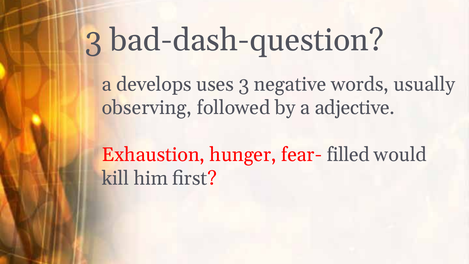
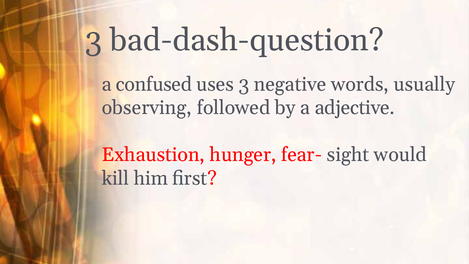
develops: develops -> confused
filled: filled -> sight
